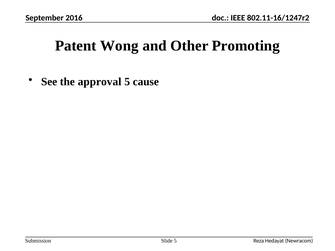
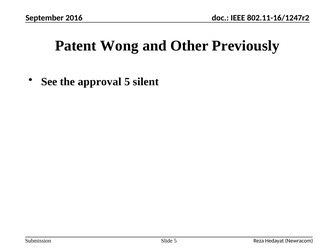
Promoting: Promoting -> Previously
cause: cause -> silent
